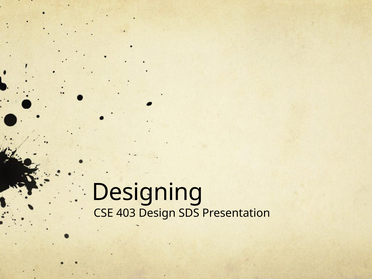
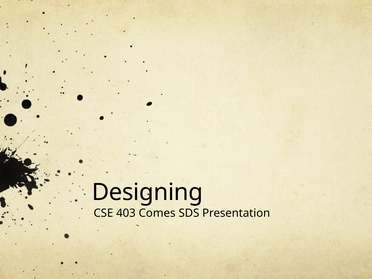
Design: Design -> Comes
